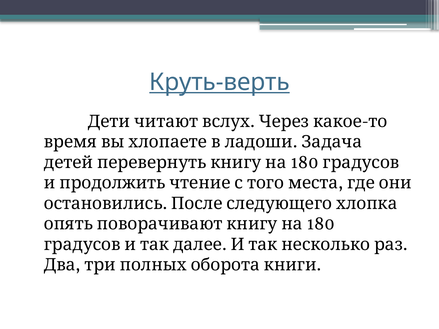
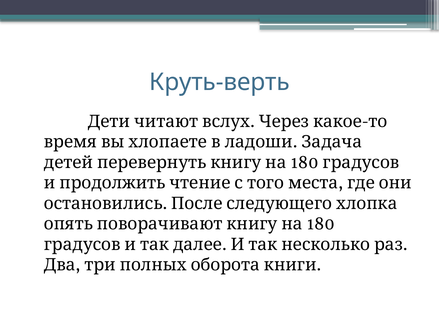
Круть-верть underline: present -> none
